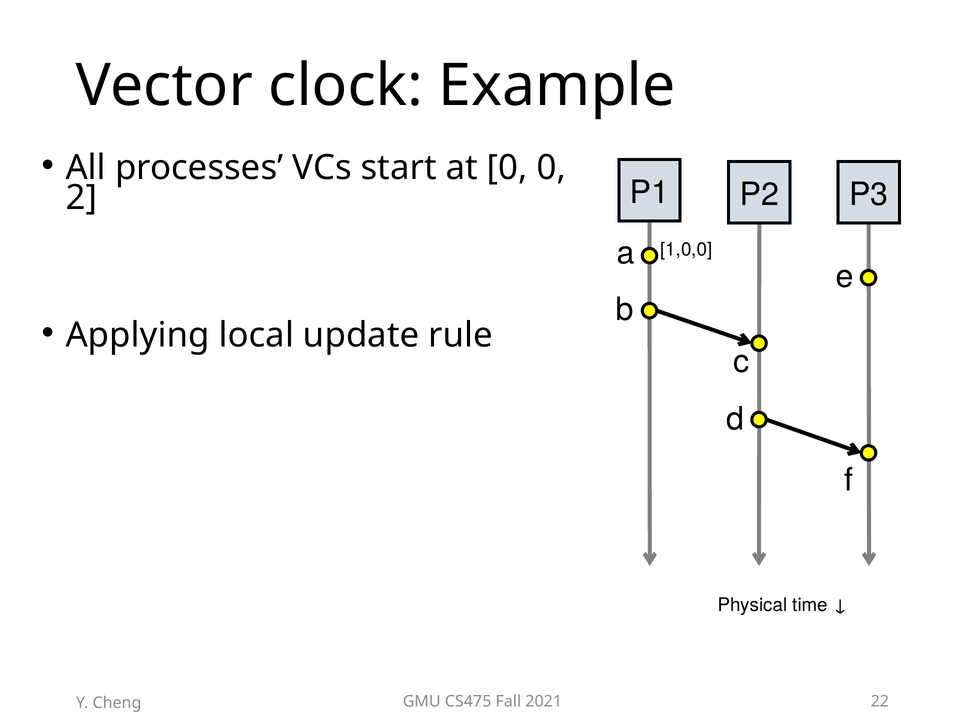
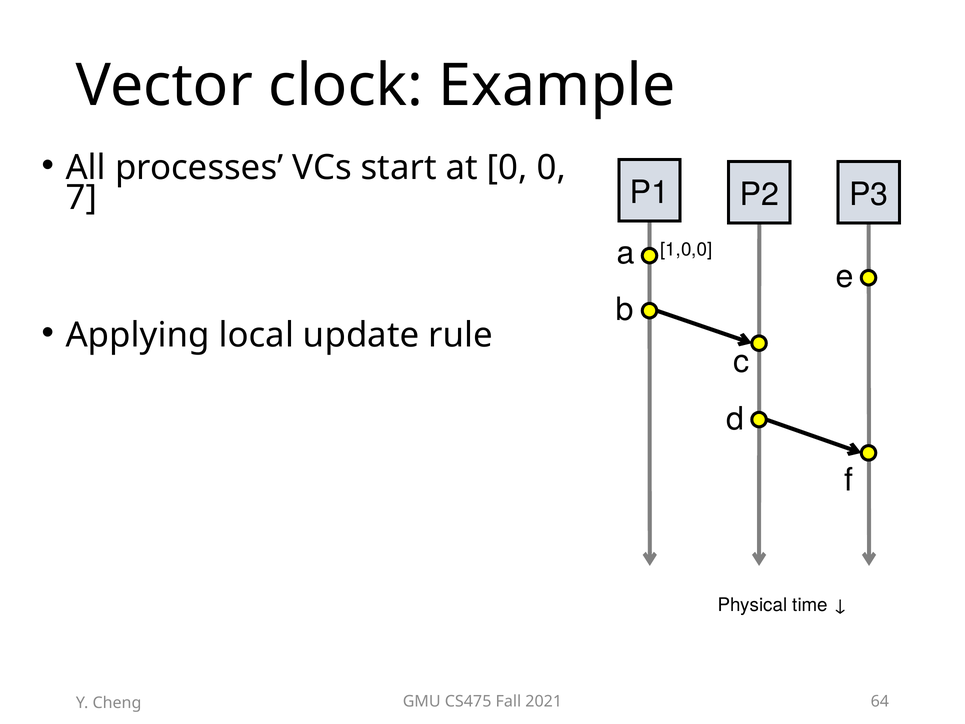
2: 2 -> 7
22: 22 -> 64
